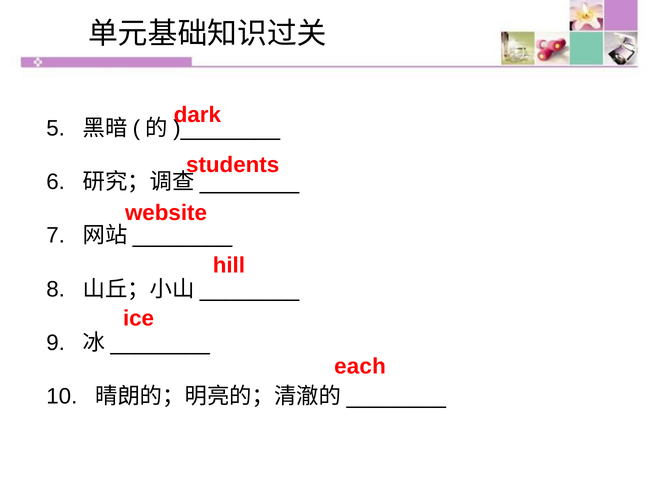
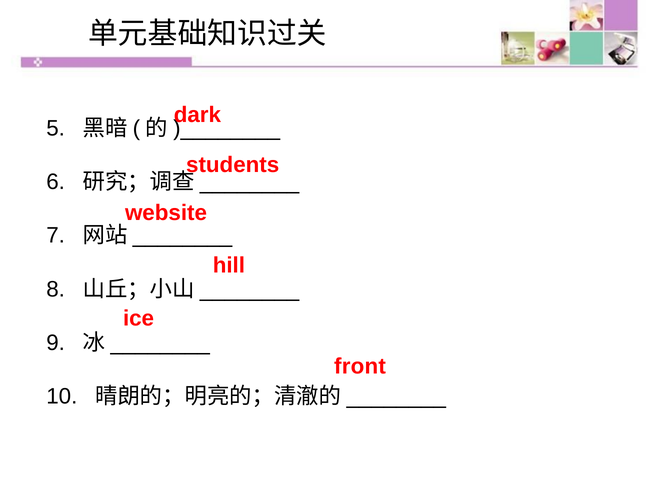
each: each -> front
